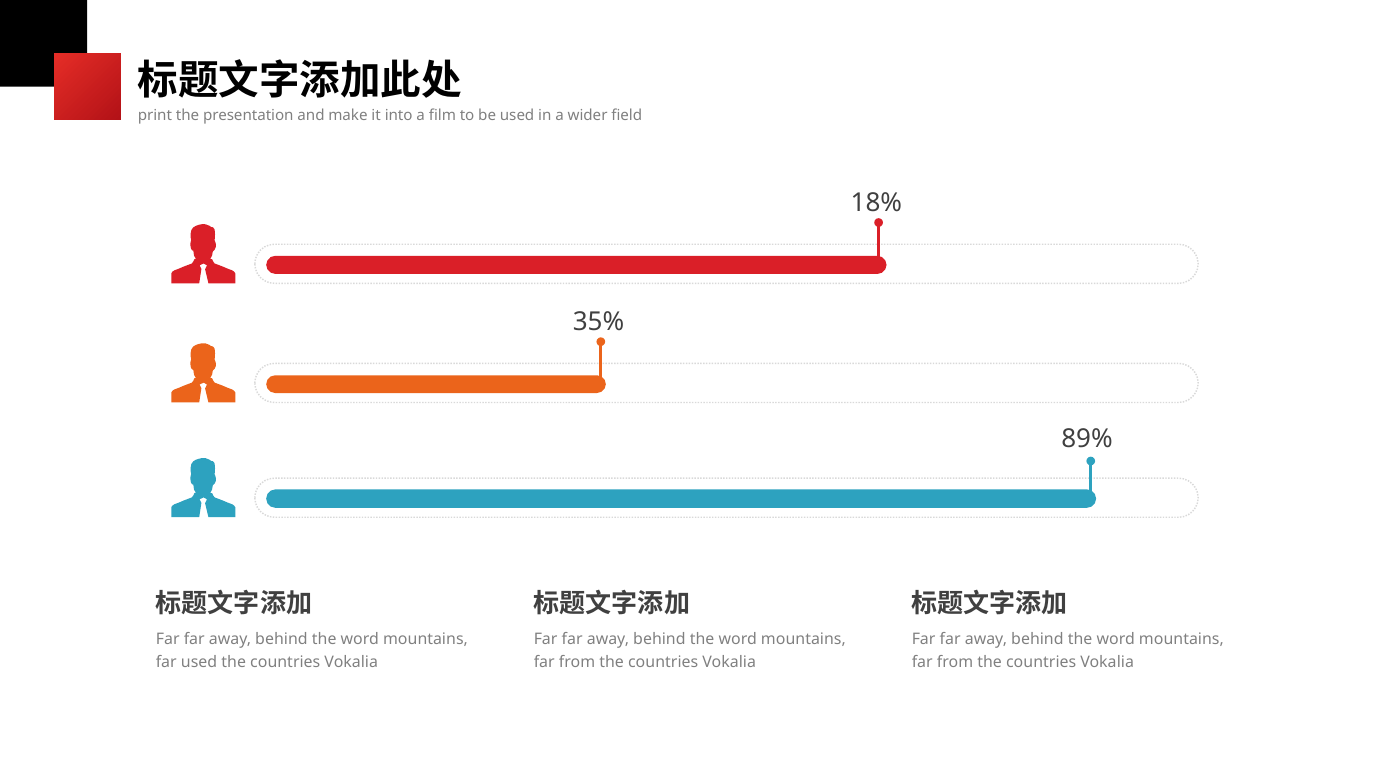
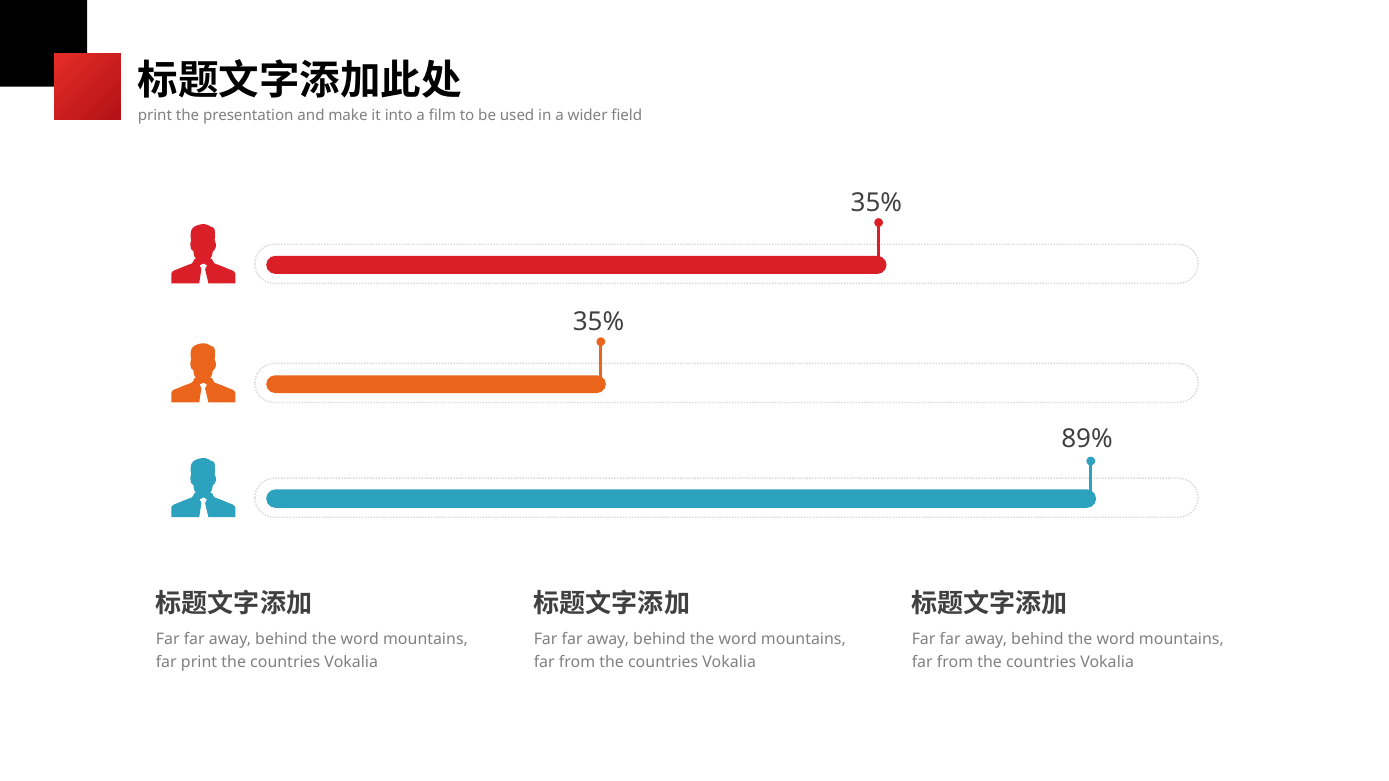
18% at (876, 203): 18% -> 35%
far used: used -> print
